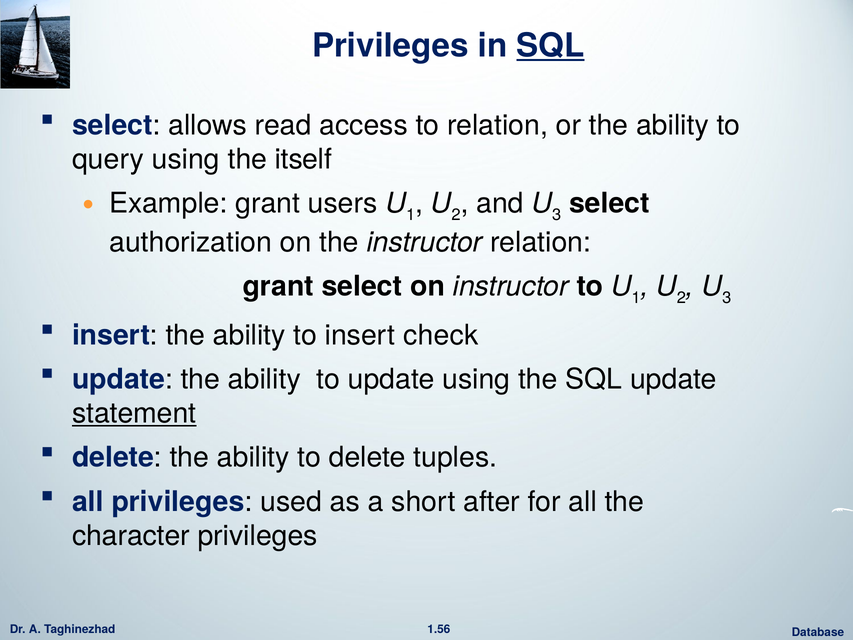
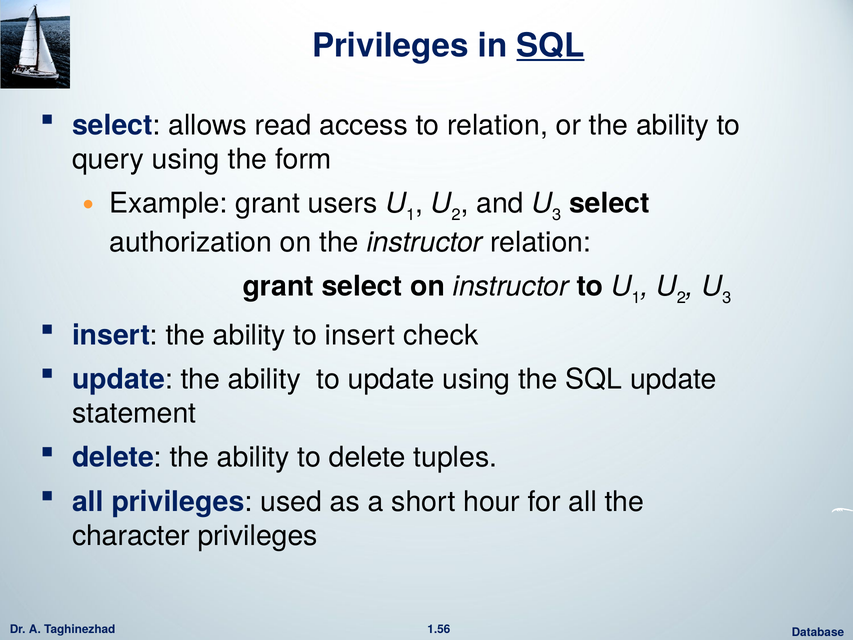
itself: itself -> form
statement underline: present -> none
after: after -> hour
